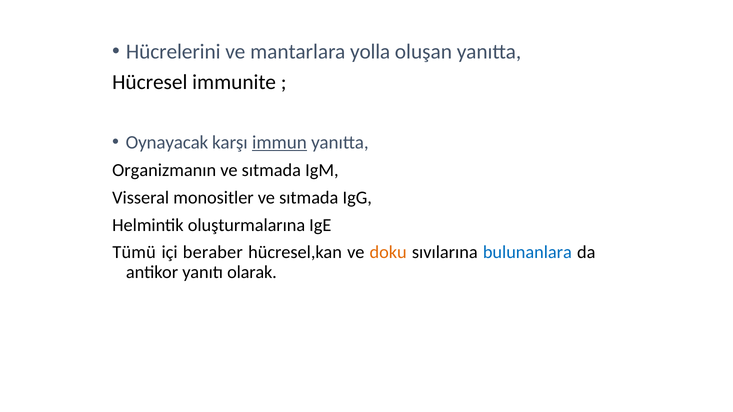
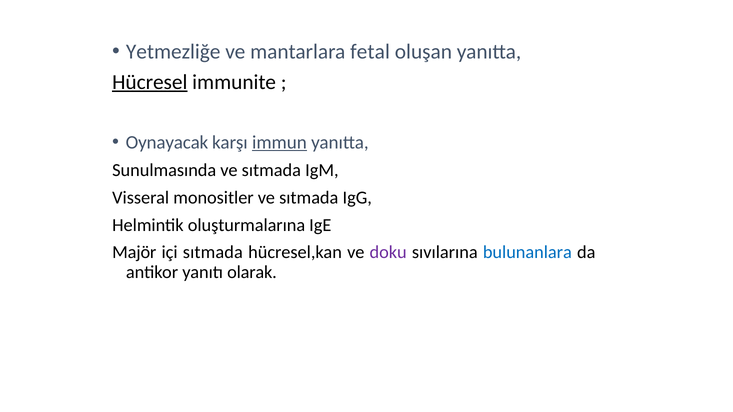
Hücrelerini: Hücrelerini -> Yetmezliğe
yolla: yolla -> fetal
Hücresel underline: none -> present
Organizmanın: Organizmanın -> Sunulmasında
Tümü: Tümü -> Majör
içi beraber: beraber -> sıtmada
doku colour: orange -> purple
